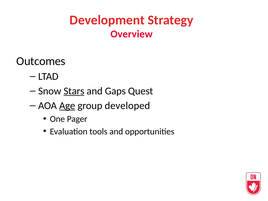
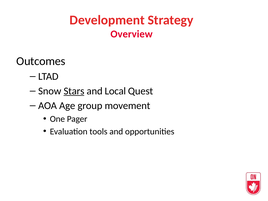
Gaps: Gaps -> Local
Age underline: present -> none
developed: developed -> movement
